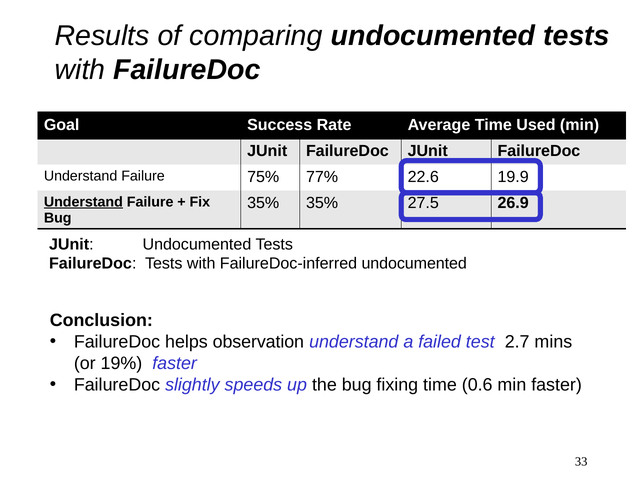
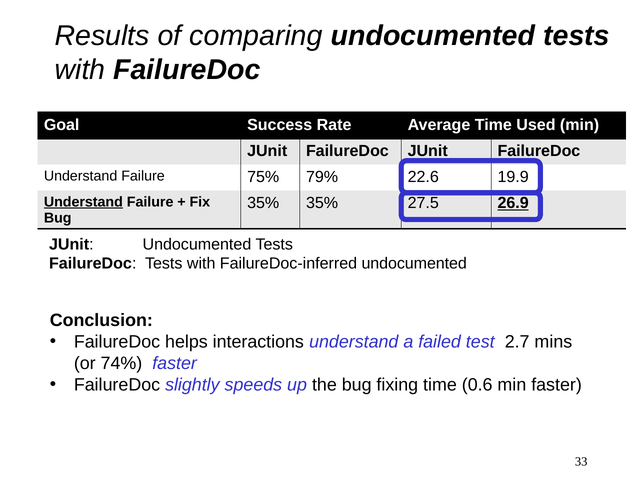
77%: 77% -> 79%
26.9 underline: none -> present
observation: observation -> interactions
19%: 19% -> 74%
